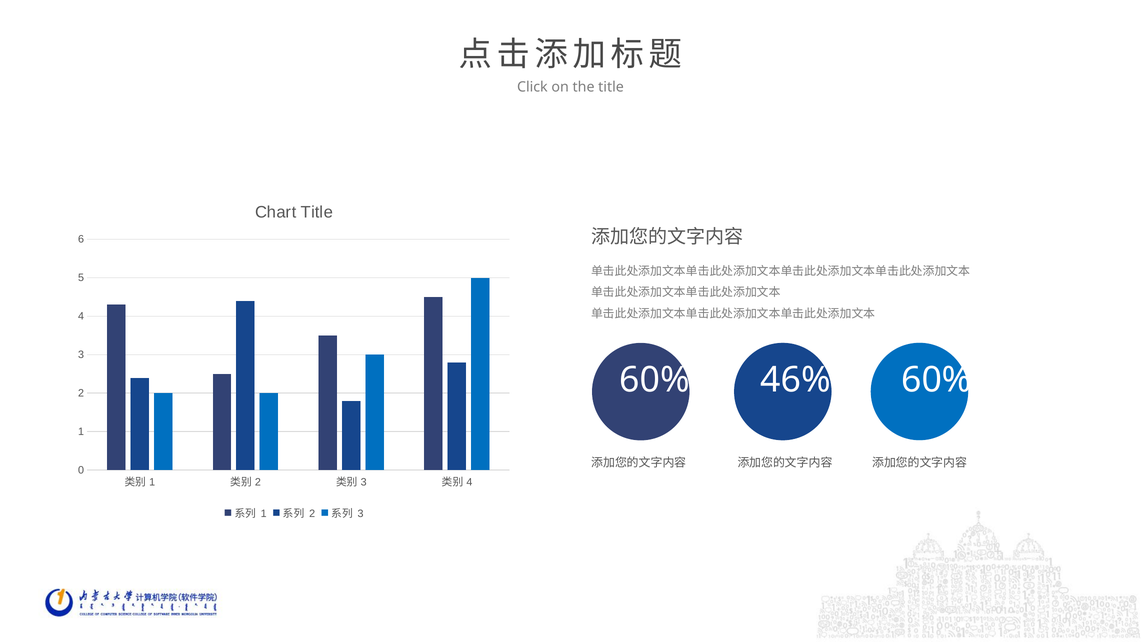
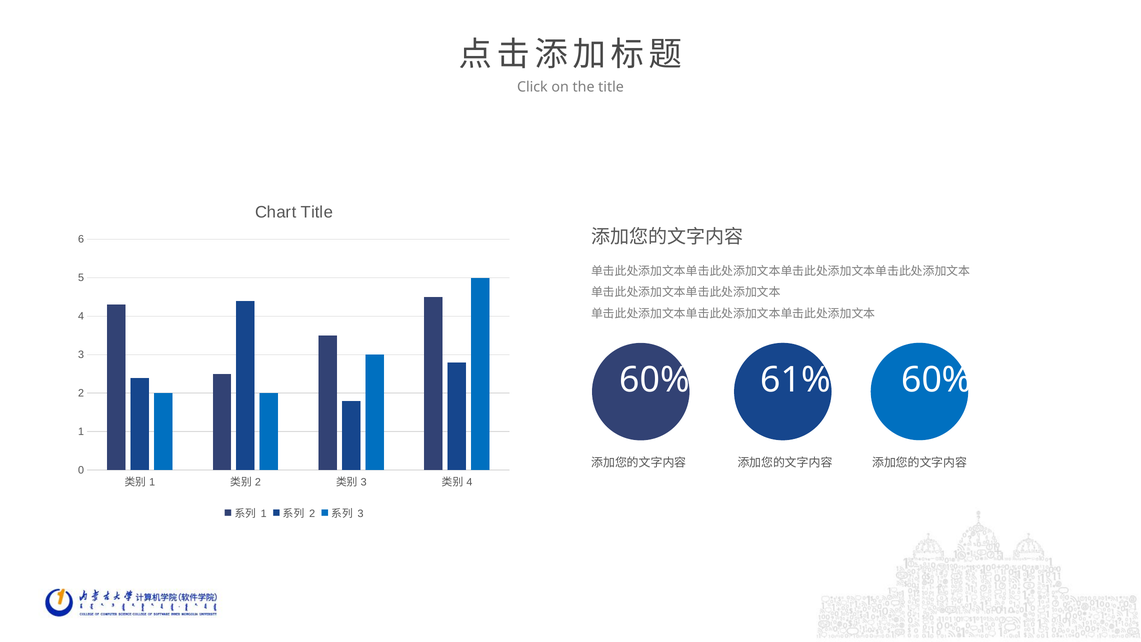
46%: 46% -> 61%
